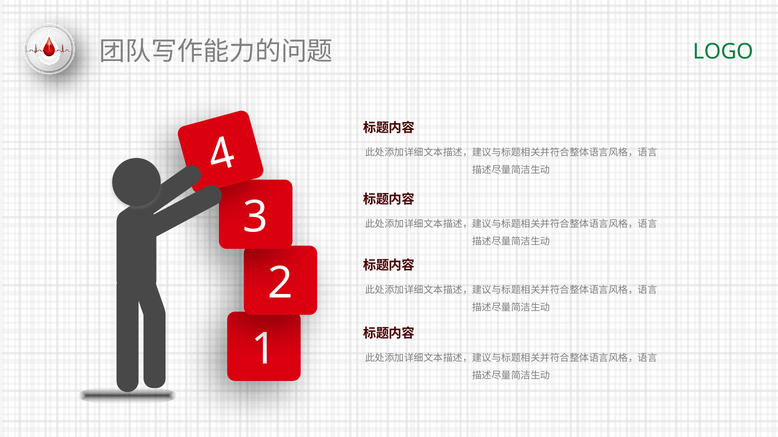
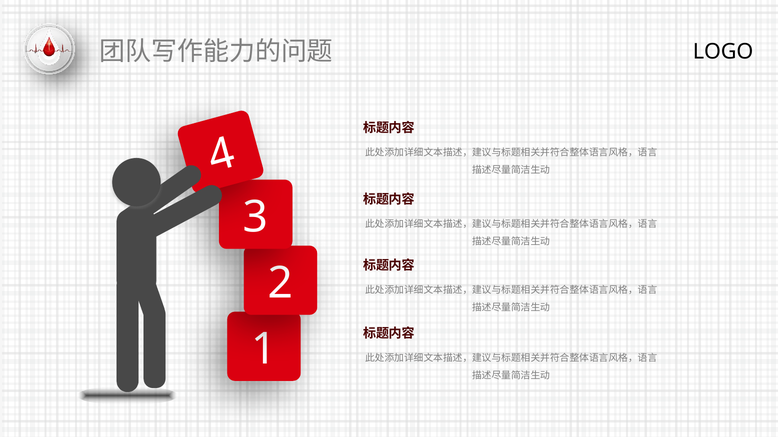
LOGO colour: green -> black
